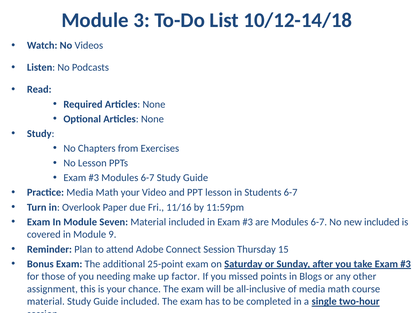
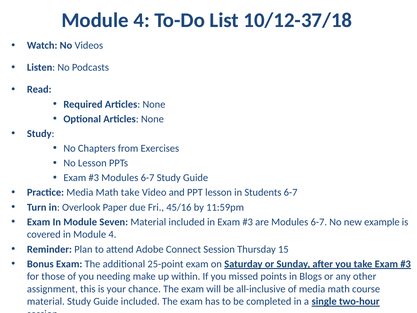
3 at (142, 20): 3 -> 4
10/12-14/18: 10/12-14/18 -> 10/12-37/18
Math your: your -> take
11/16: 11/16 -> 45/16
new included: included -> example
in Module 9: 9 -> 4
factor: factor -> within
